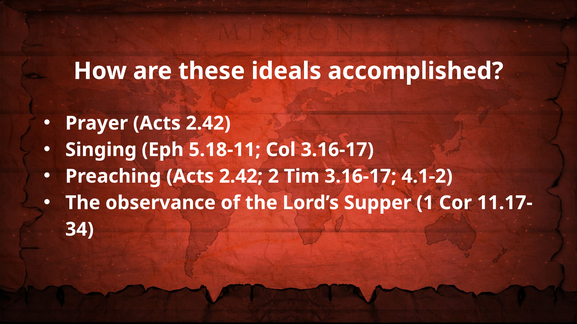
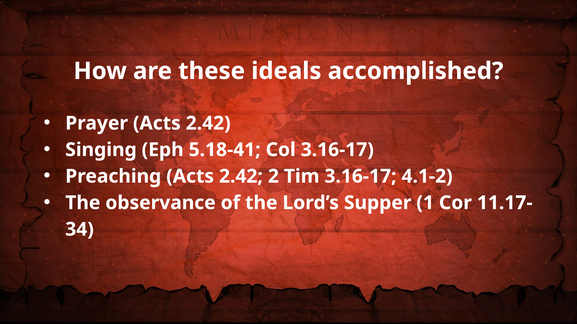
5.18-11: 5.18-11 -> 5.18-41
